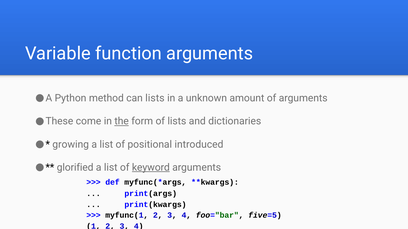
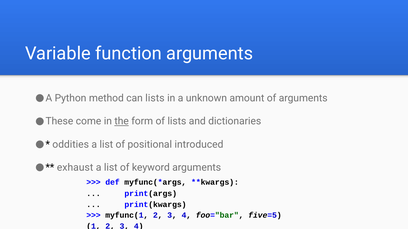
growing: growing -> oddities
glorified: glorified -> exhaust
keyword underline: present -> none
